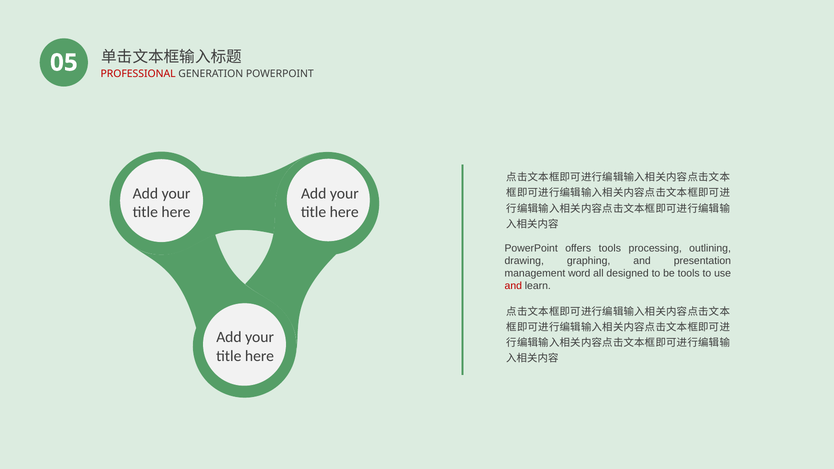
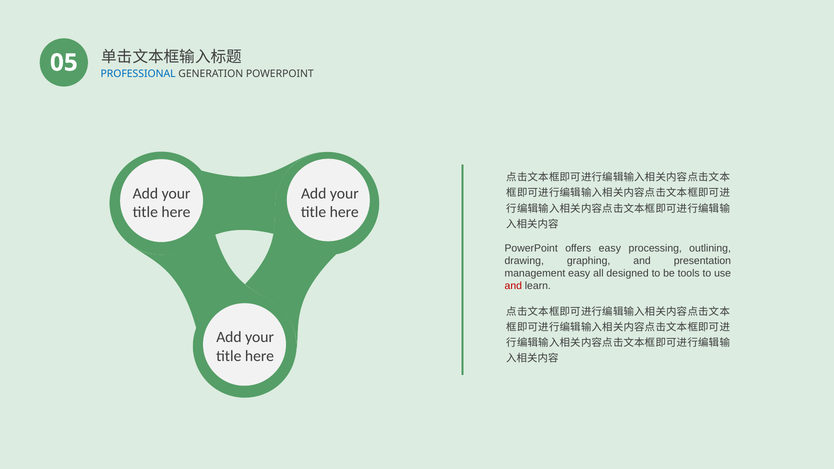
PROFESSIONAL colour: red -> blue
offers tools: tools -> easy
management word: word -> easy
